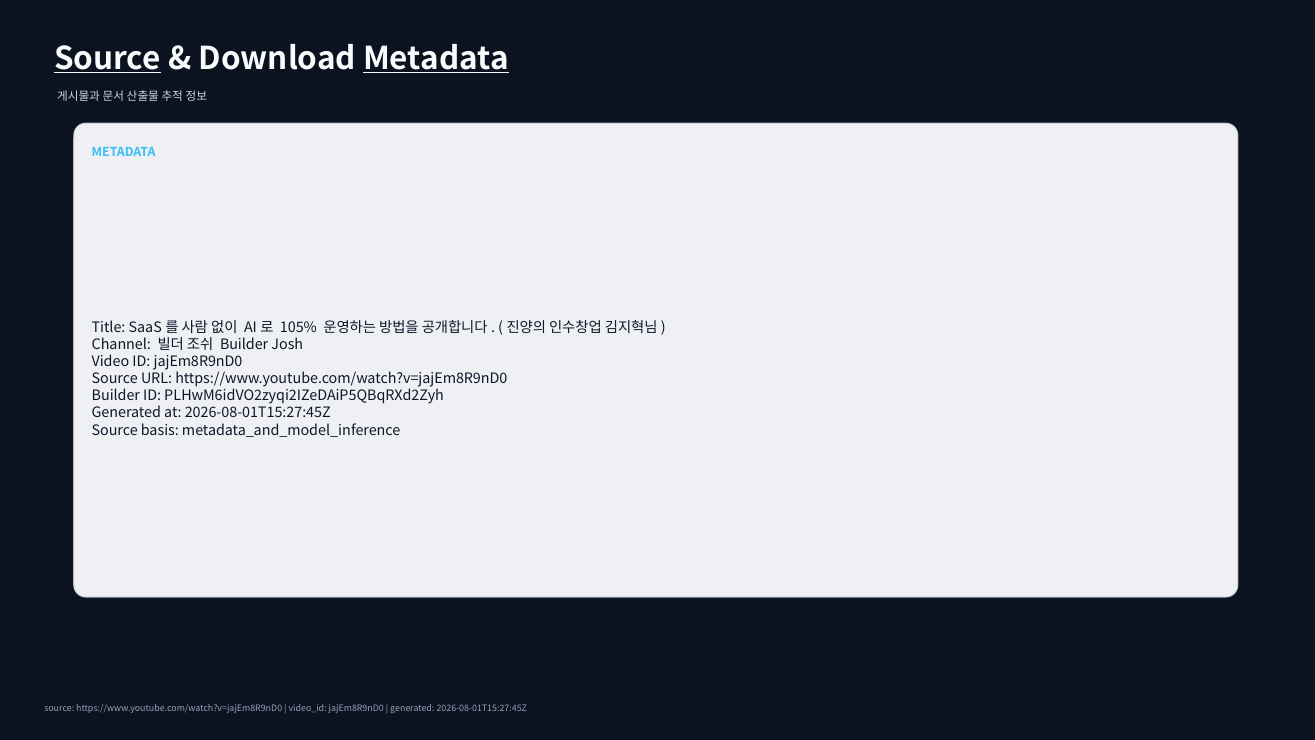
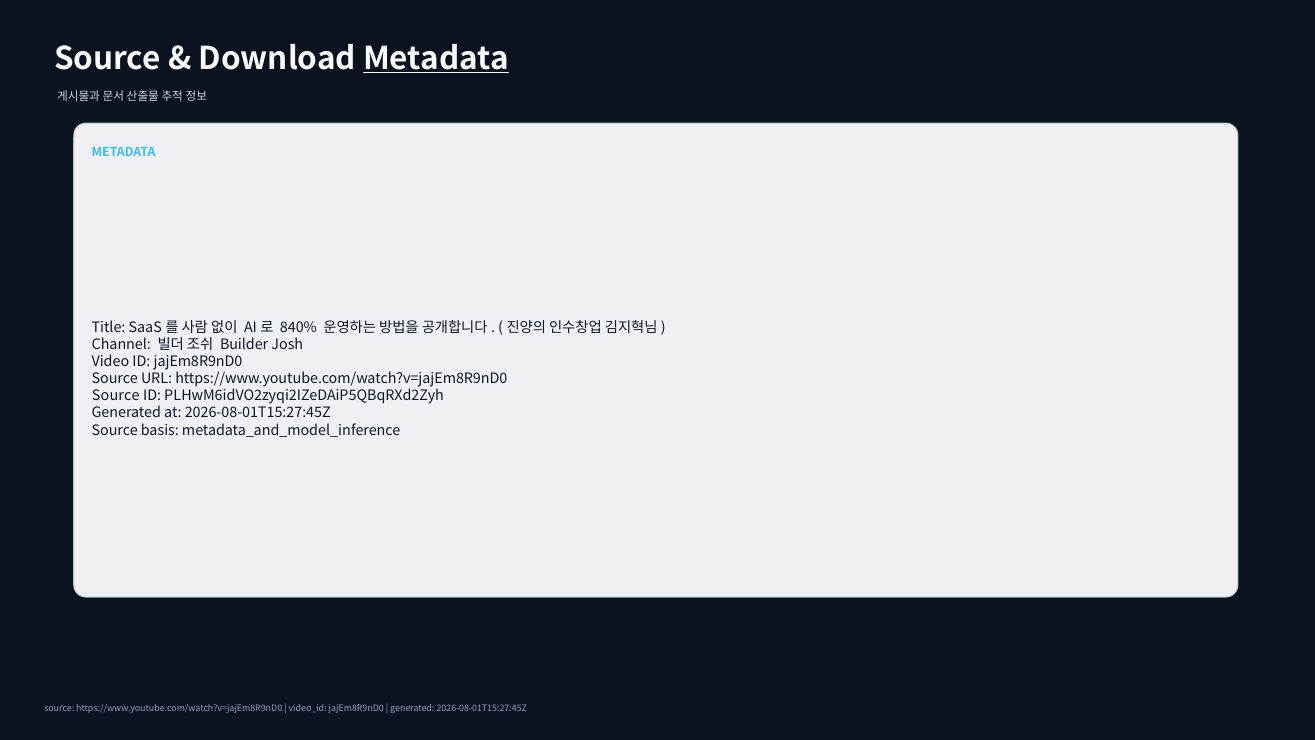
Source at (108, 59) underline: present -> none
105%: 105% -> 840%
Builder at (116, 396): Builder -> Source
